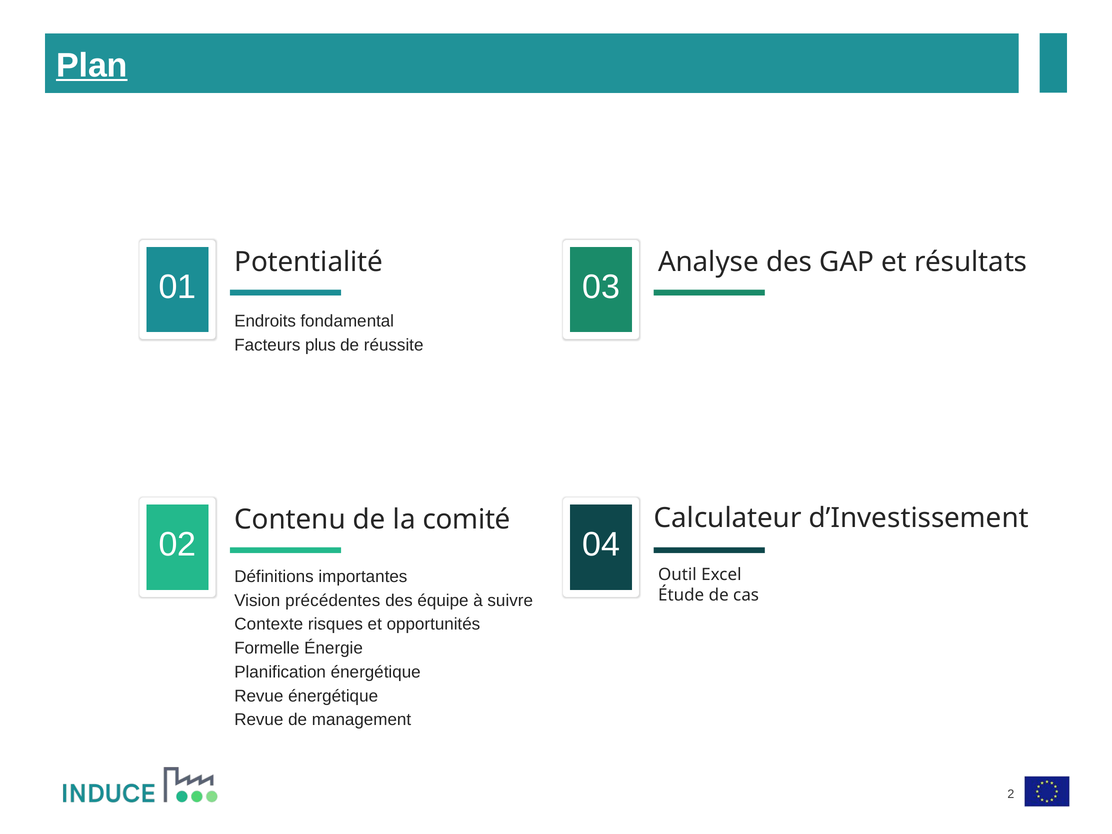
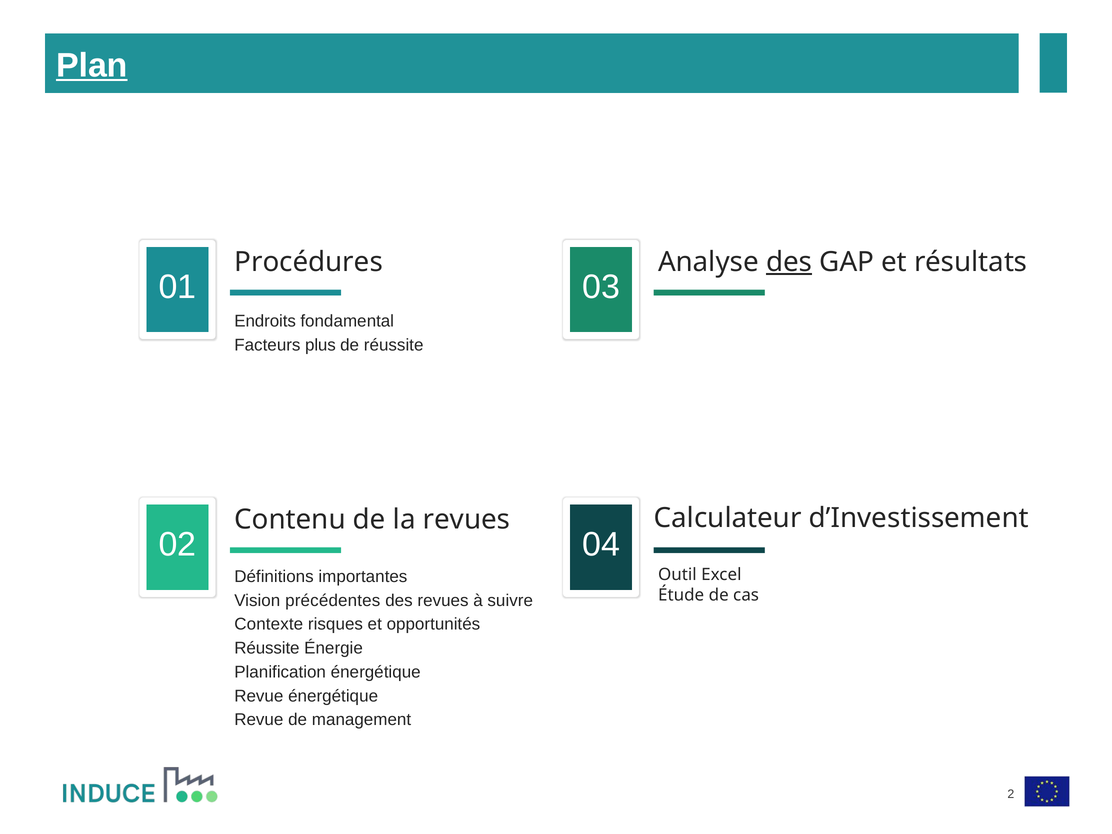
Potentialité: Potentialité -> Procédures
des at (789, 262) underline: none -> present
la comité: comité -> revues
des équipe: équipe -> revues
Formelle at (267, 648): Formelle -> Réussite
